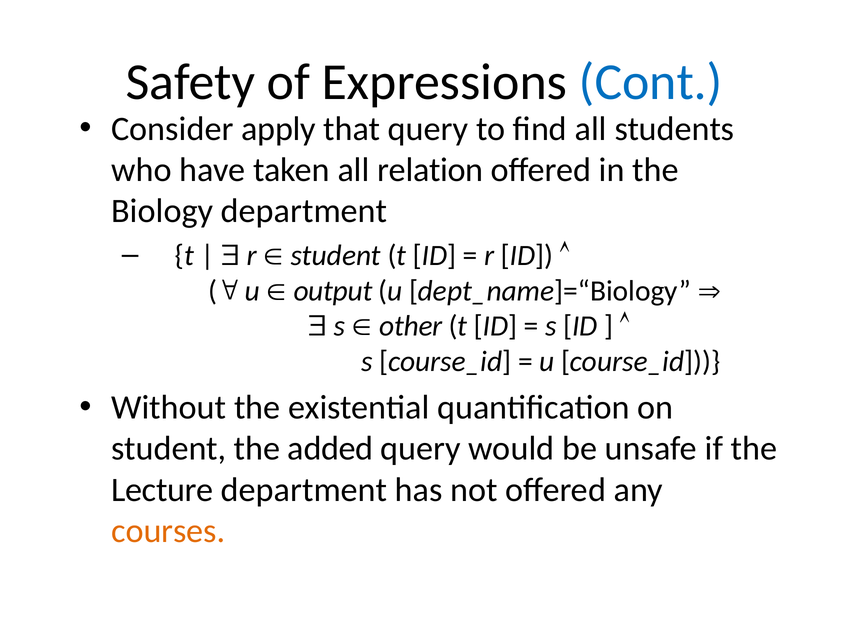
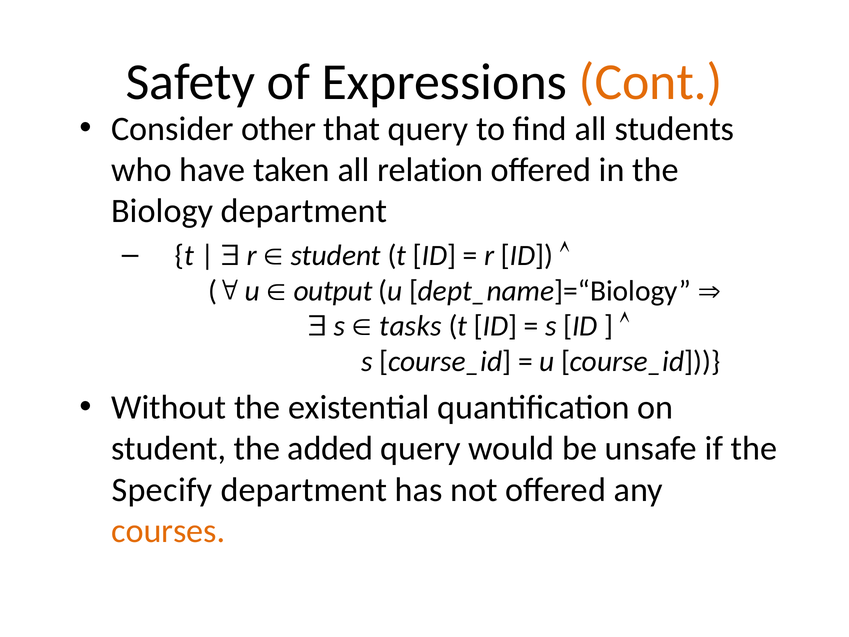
Cont colour: blue -> orange
apply: apply -> other
other: other -> tasks
Lecture: Lecture -> Specify
